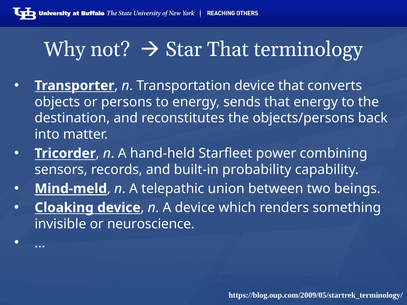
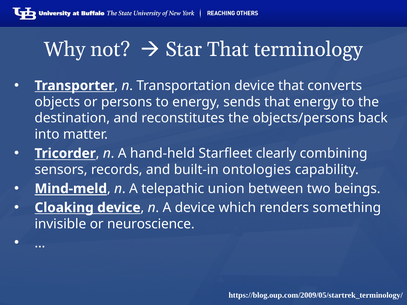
power: power -> clearly
probability: probability -> ontologies
